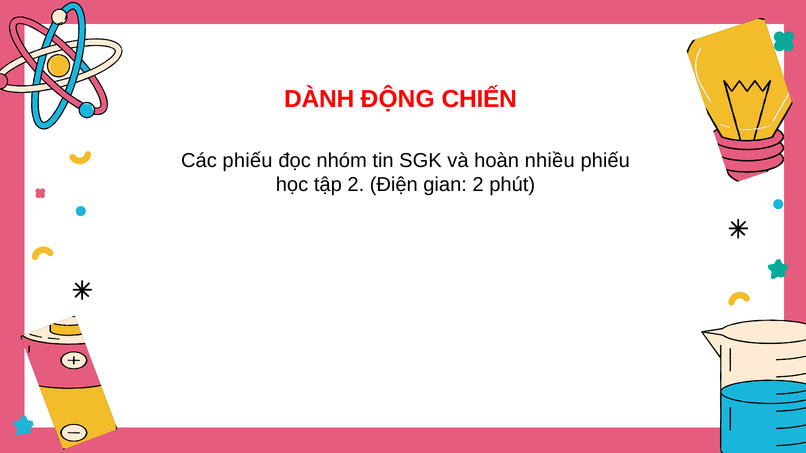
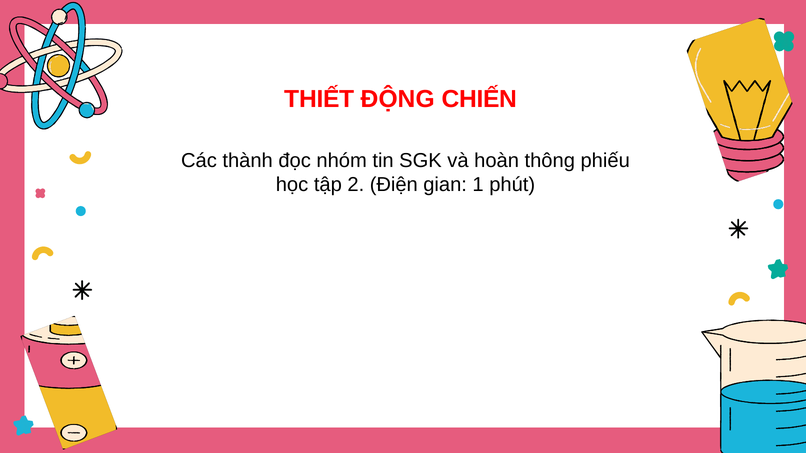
DÀNH: DÀNH -> THIẾT
Các phiếu: phiếu -> thành
nhiều: nhiều -> thông
gian 2: 2 -> 1
